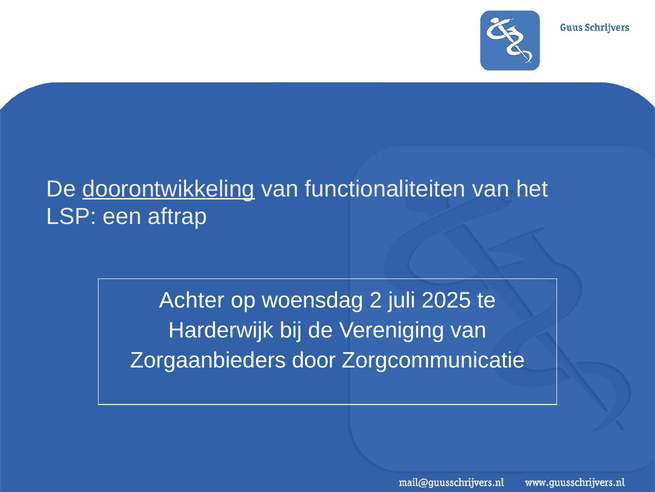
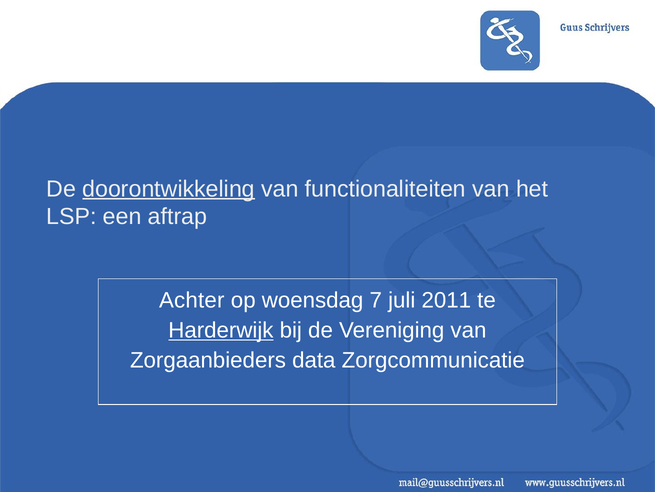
2: 2 -> 7
2025: 2025 -> 2011
Harderwijk underline: none -> present
door: door -> data
